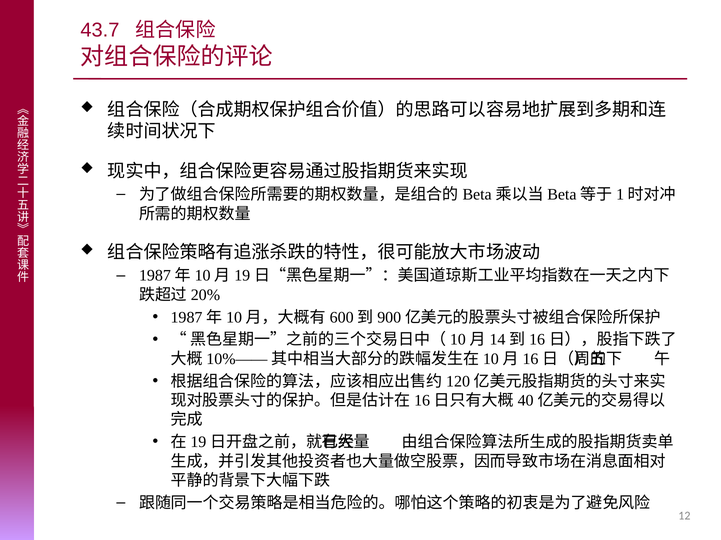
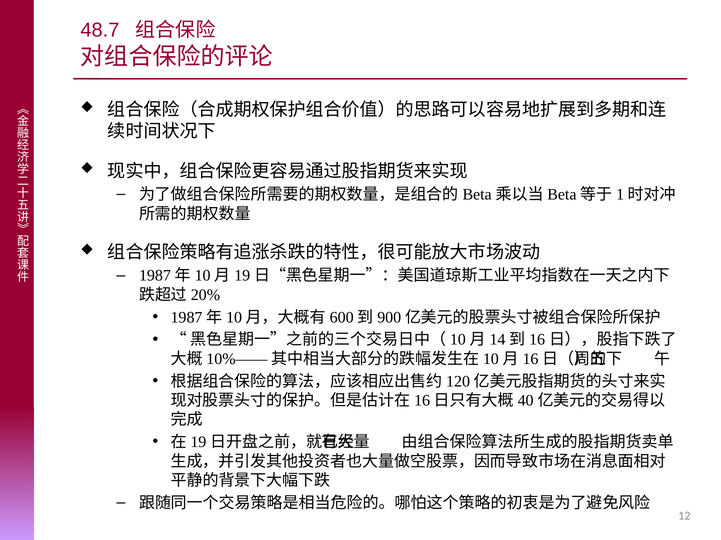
43.7: 43.7 -> 48.7
